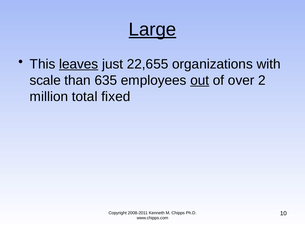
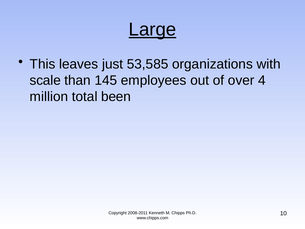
leaves underline: present -> none
22,655: 22,655 -> 53,585
635: 635 -> 145
out underline: present -> none
2: 2 -> 4
fixed: fixed -> been
